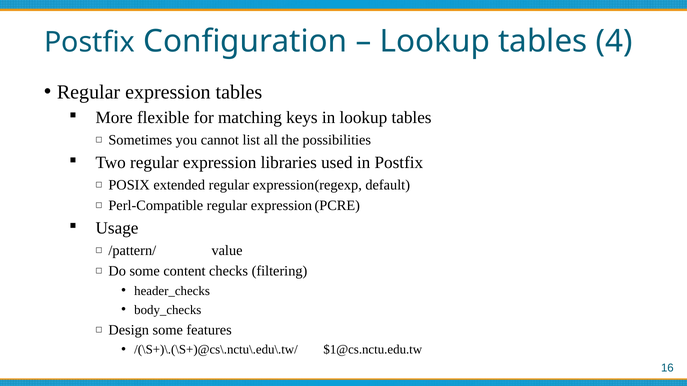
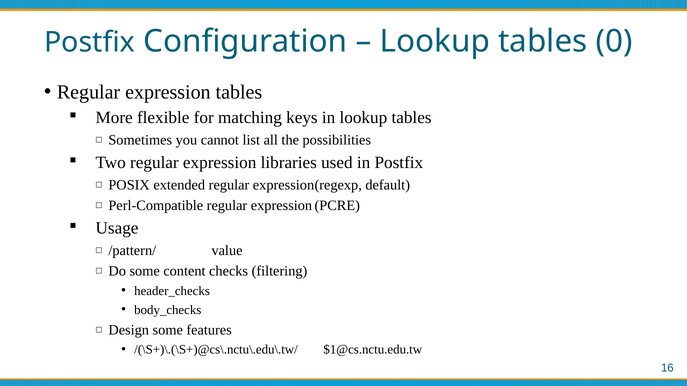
4: 4 -> 0
